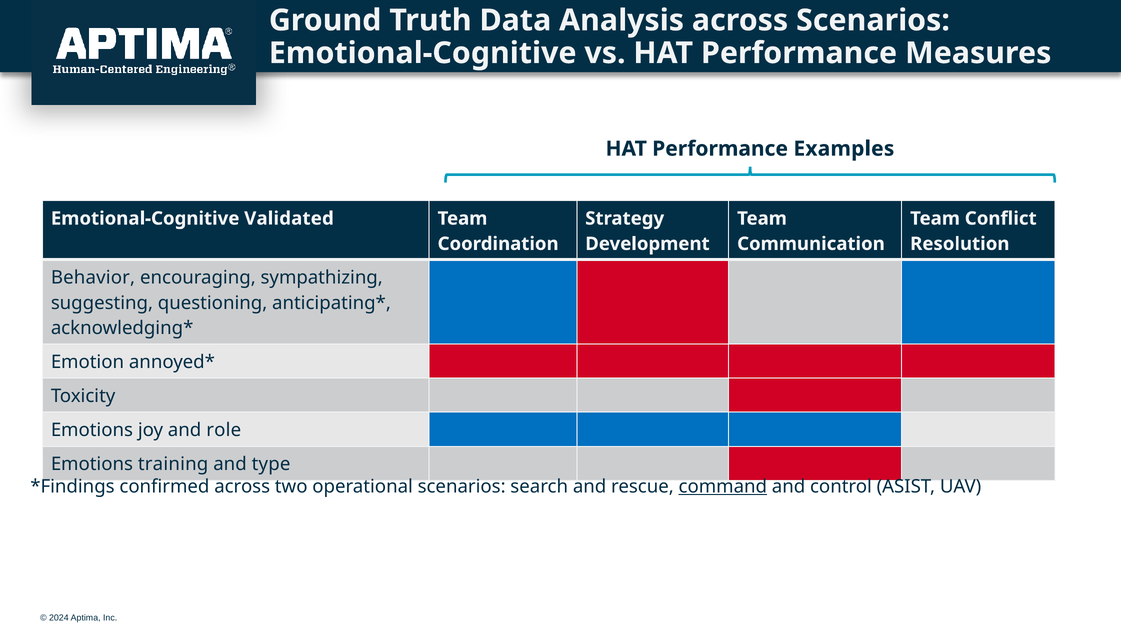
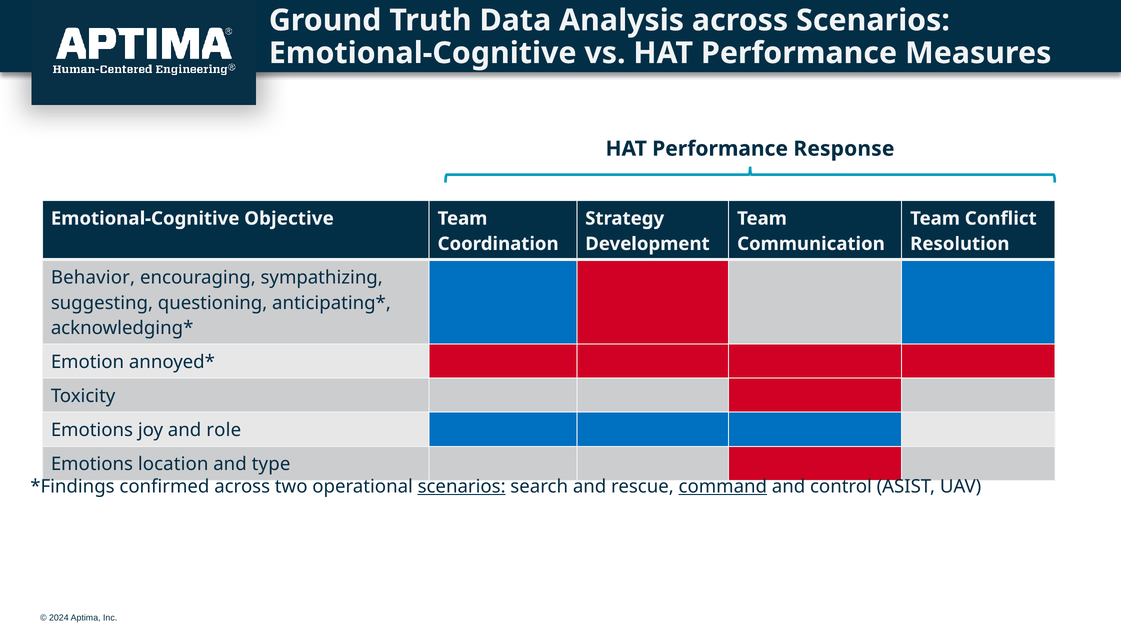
Examples: Examples -> Response
Validated: Validated -> Objective
training: training -> location
scenarios at (462, 487) underline: none -> present
